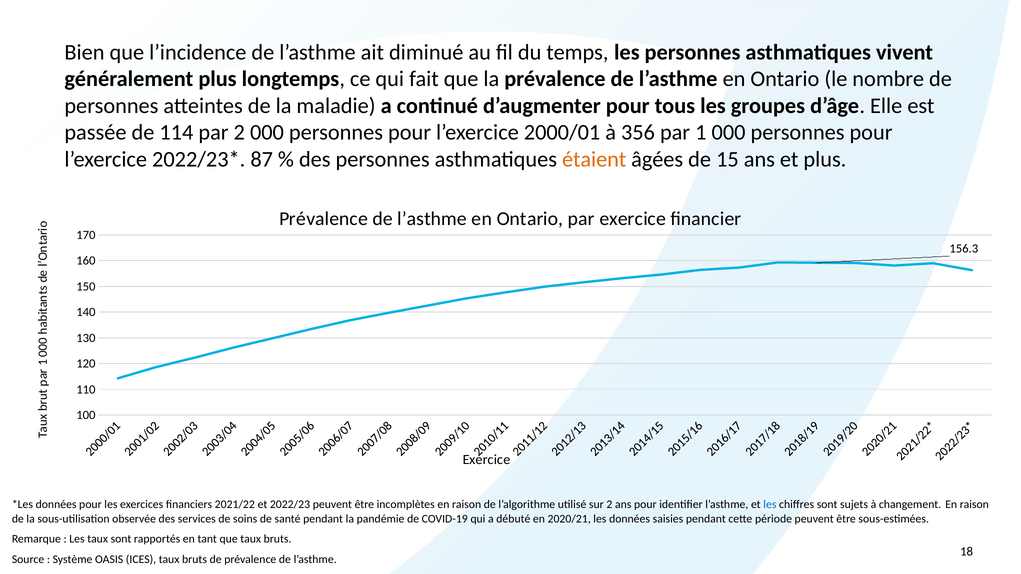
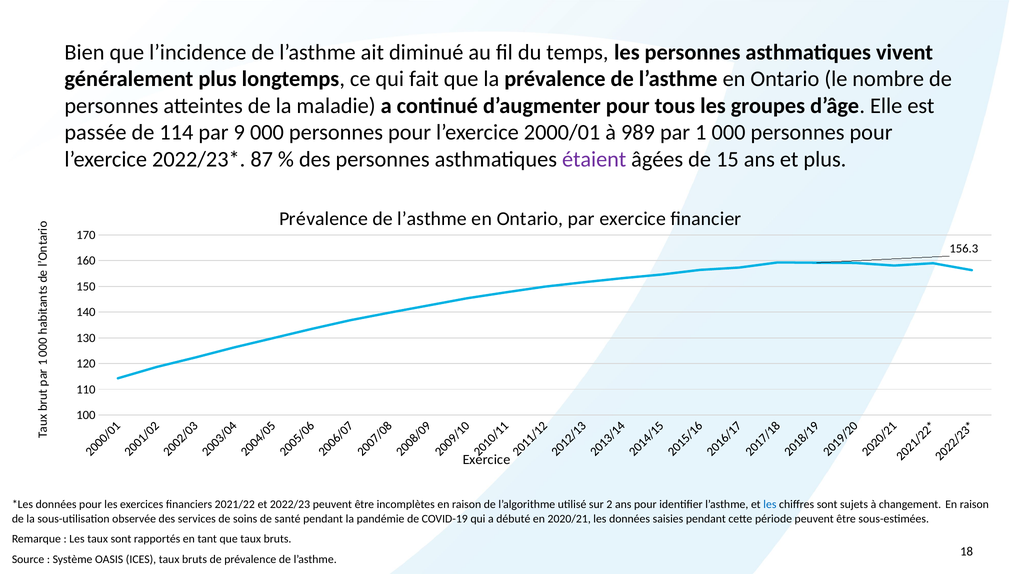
par 2: 2 -> 9
356: 356 -> 989
étaient colour: orange -> purple
